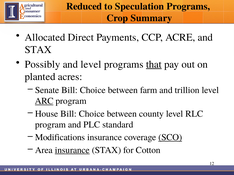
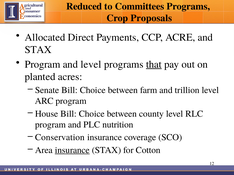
Speculation: Speculation -> Committees
Summary: Summary -> Proposals
Possibly at (43, 64): Possibly -> Program
ARC underline: present -> none
standard: standard -> nutrition
Modifications: Modifications -> Conservation
SCO underline: present -> none
